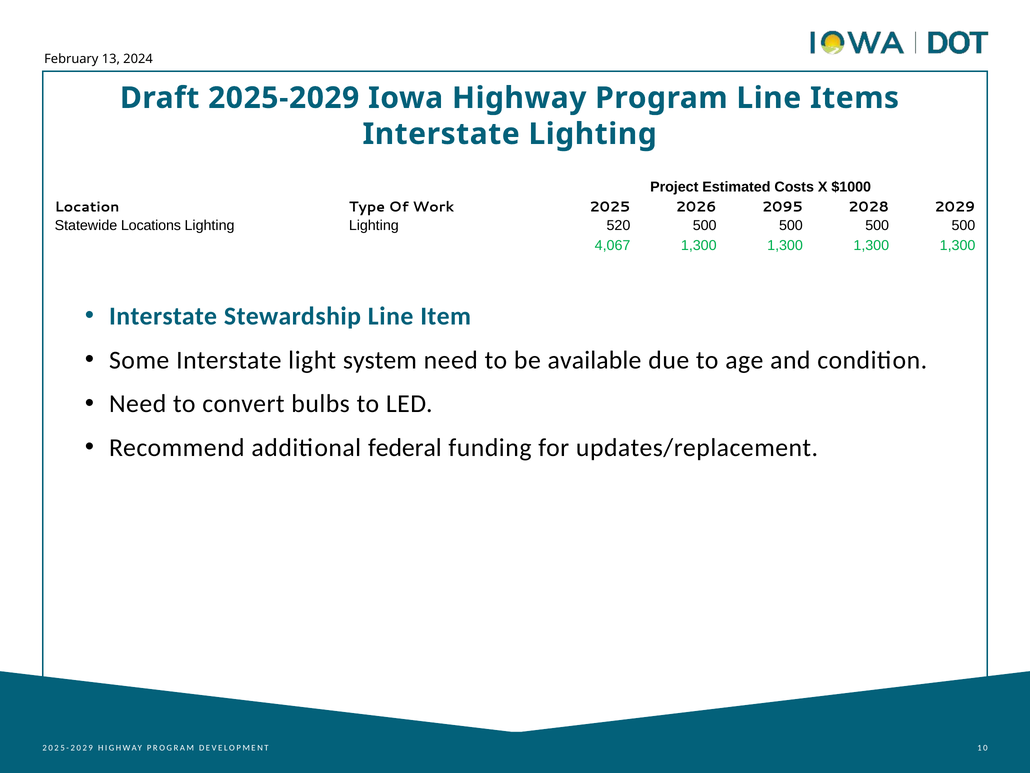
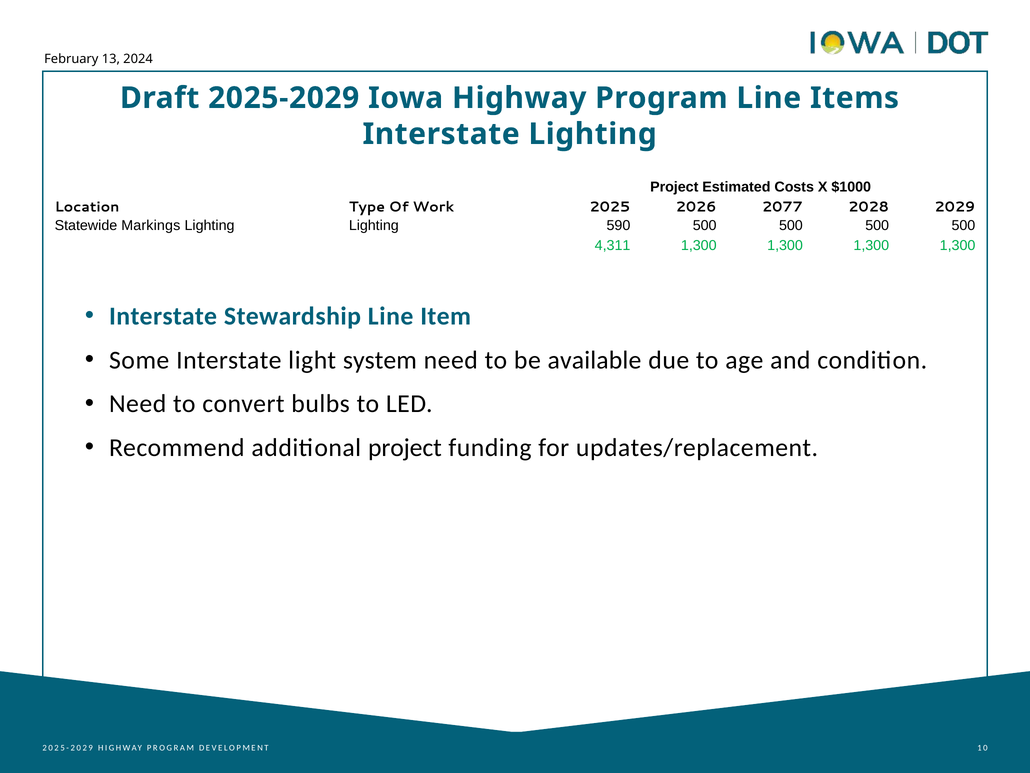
2095: 2095 -> 2077
Locations: Locations -> Markings
520: 520 -> 590
4,067: 4,067 -> 4,311
additional federal: federal -> project
